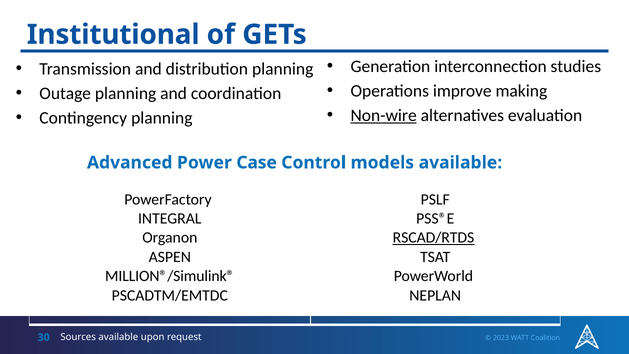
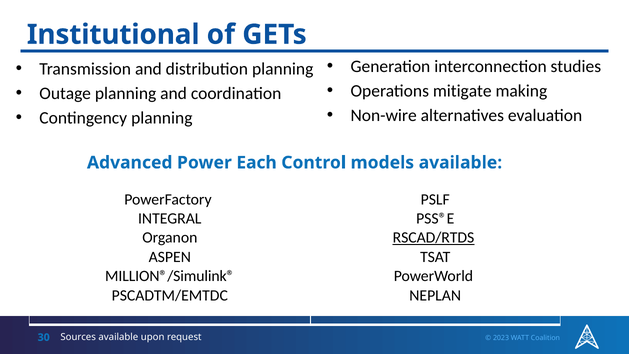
improve: improve -> mitigate
Non-wire underline: present -> none
Case: Case -> Each
